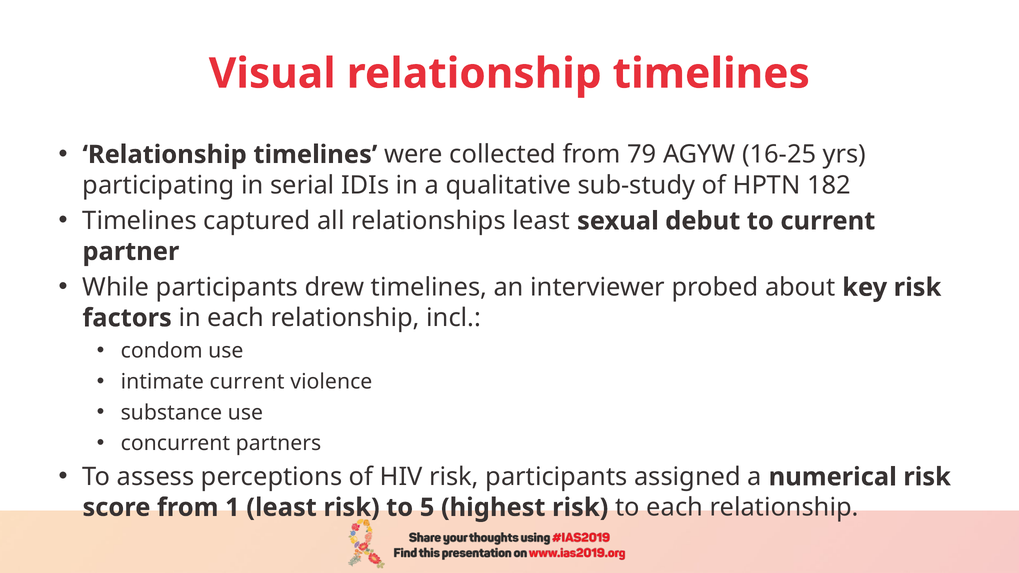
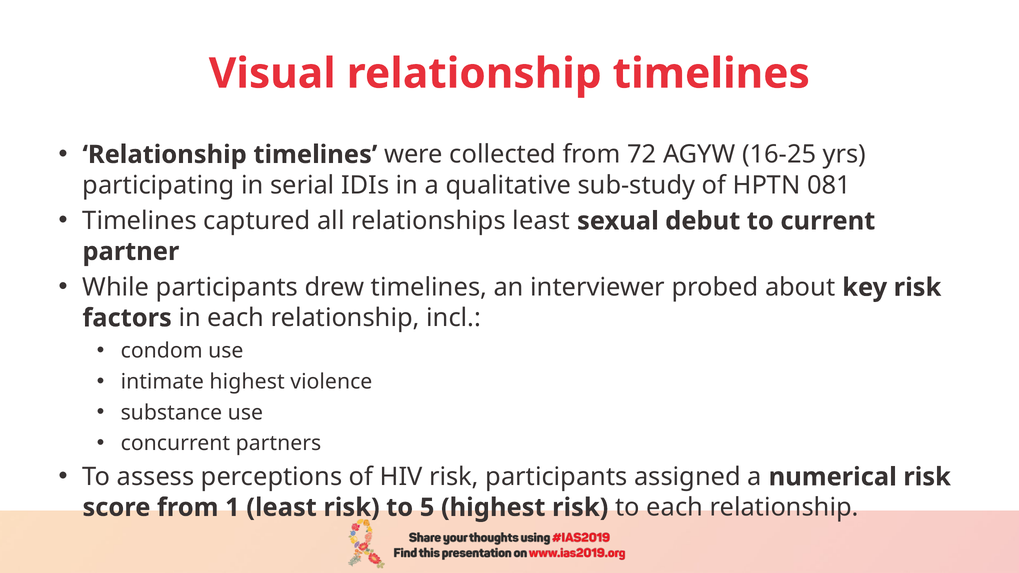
79: 79 -> 72
182: 182 -> 081
intimate current: current -> highest
